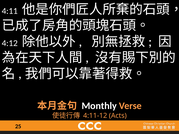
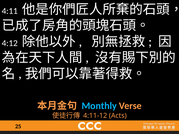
Monthly colour: white -> light blue
